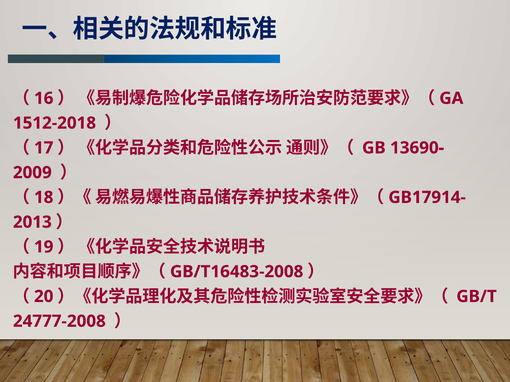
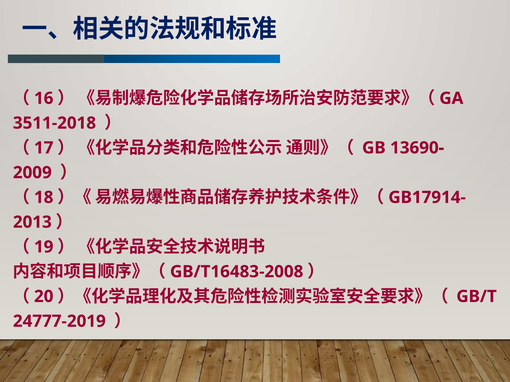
1512-2018: 1512-2018 -> 3511-2018
24777-2008: 24777-2008 -> 24777-2019
